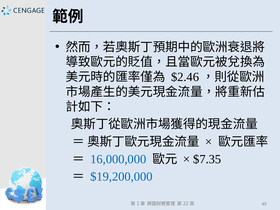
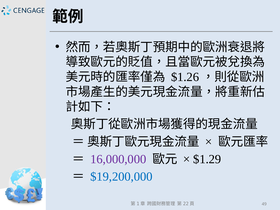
$2.46: $2.46 -> $1.26
16,000,000 colour: blue -> purple
$7.35: $7.35 -> $1.29
